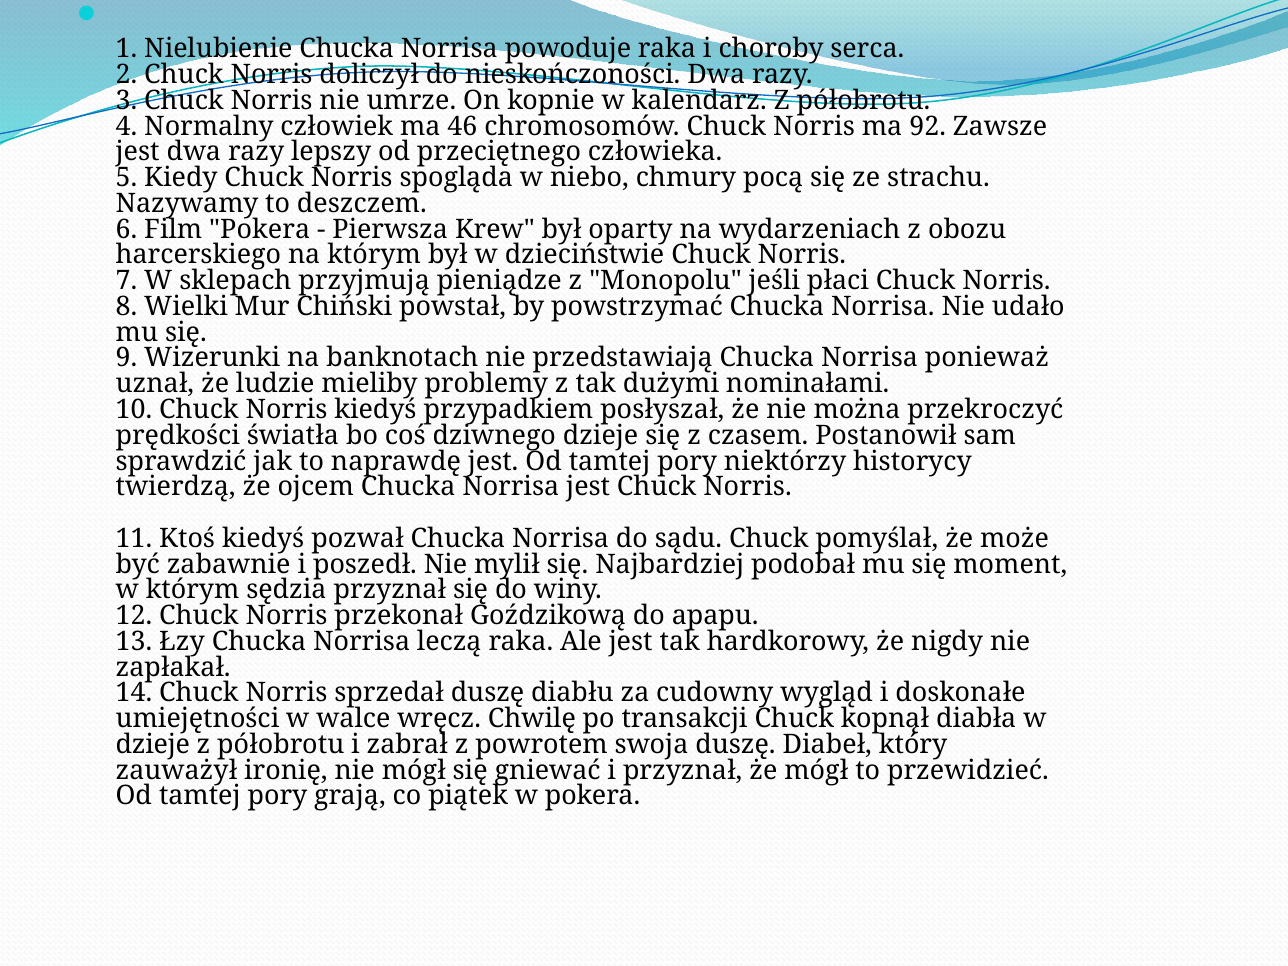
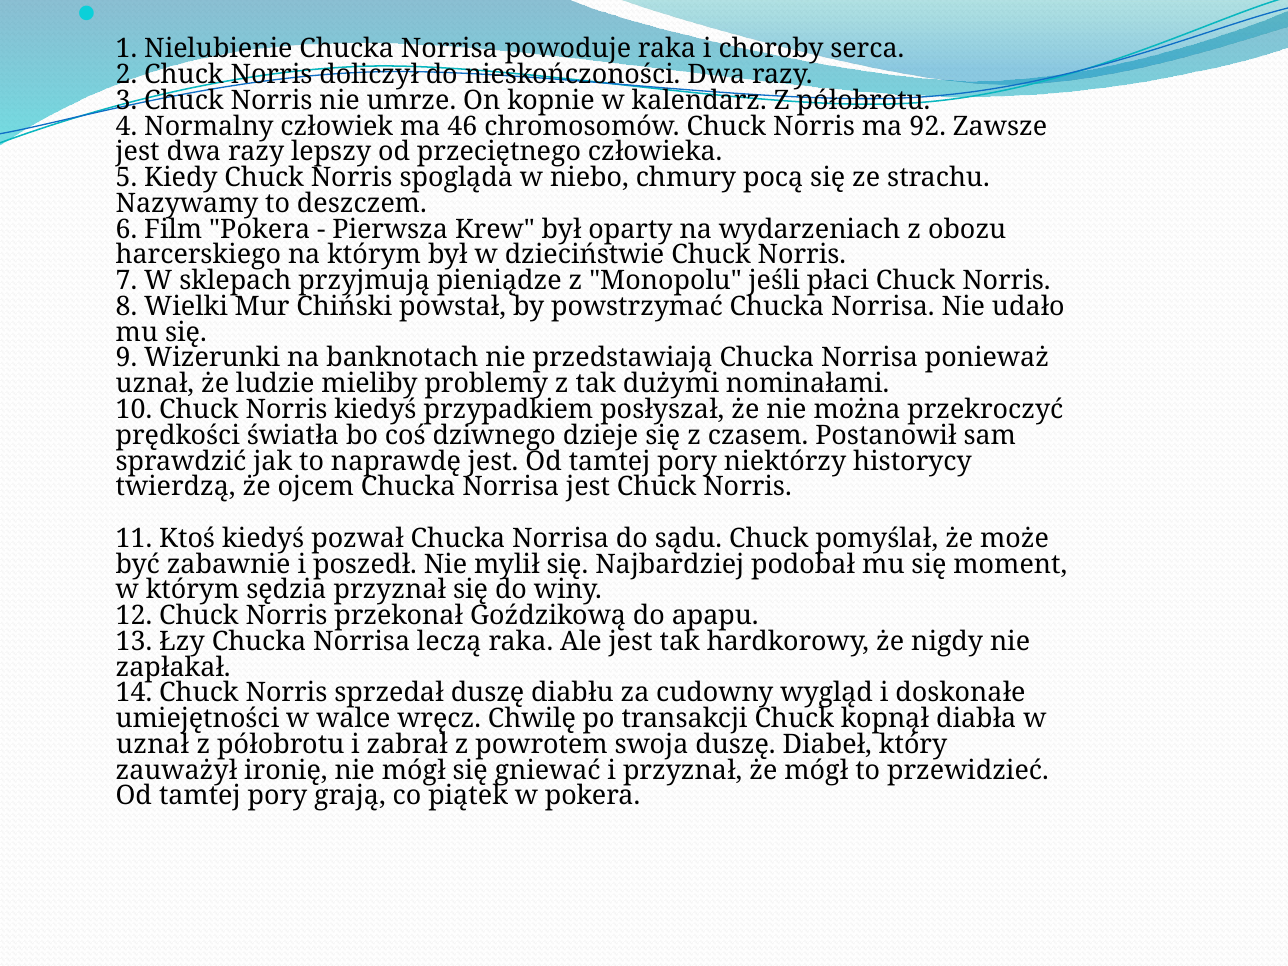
dzieje at (153, 745): dzieje -> uznał
